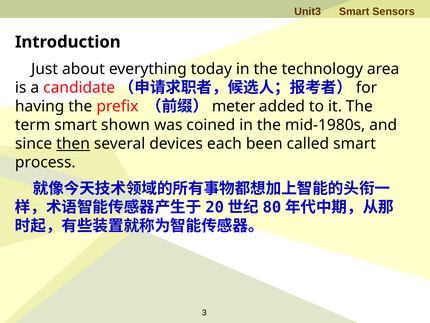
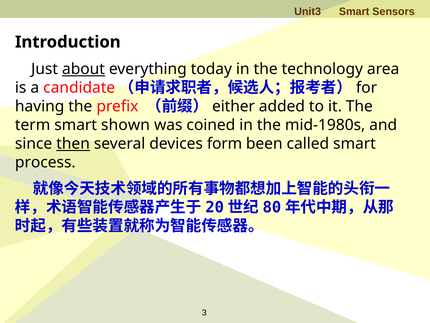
about underline: none -> present
meter: meter -> either
each: each -> form
